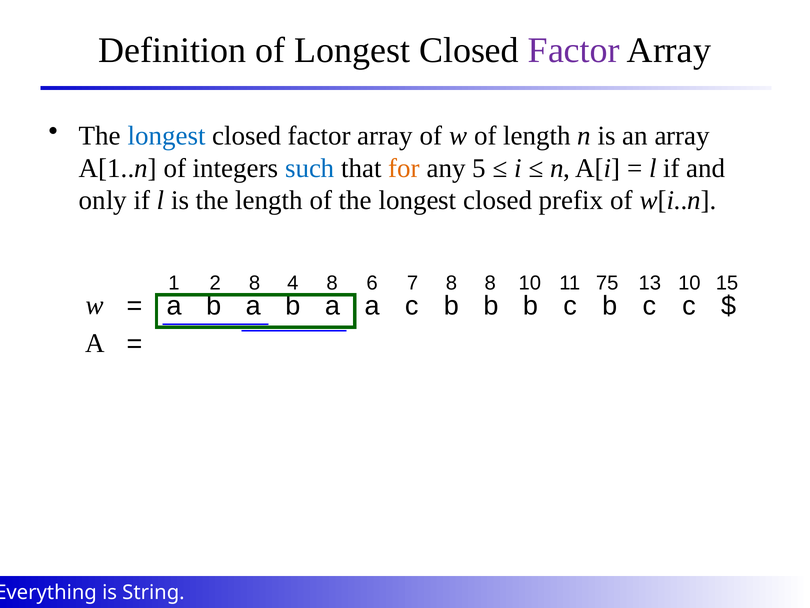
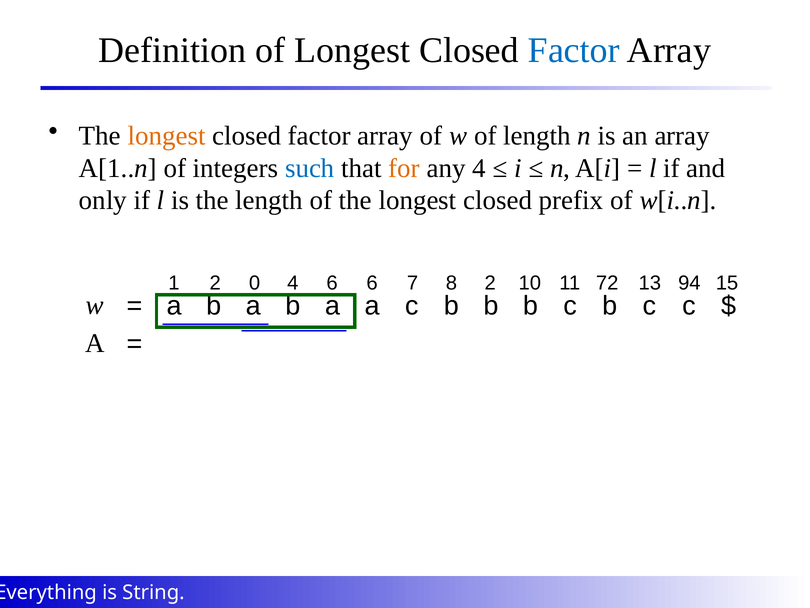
Factor at (574, 50) colour: purple -> blue
longest at (167, 136) colour: blue -> orange
any 5: 5 -> 4
2 8: 8 -> 0
4 8: 8 -> 6
8 8: 8 -> 2
75: 75 -> 72
13 10: 10 -> 94
